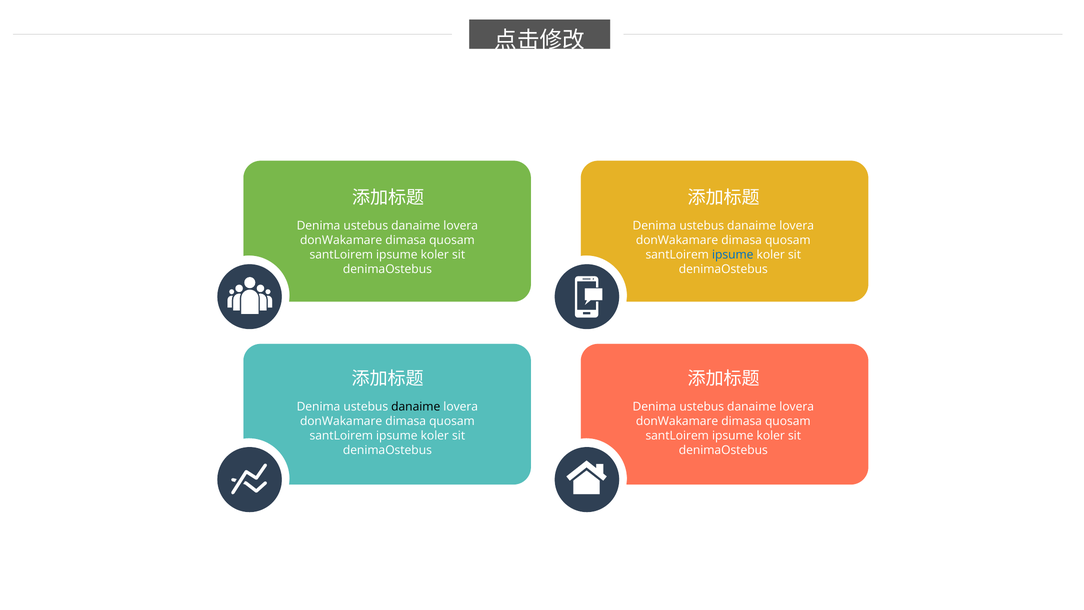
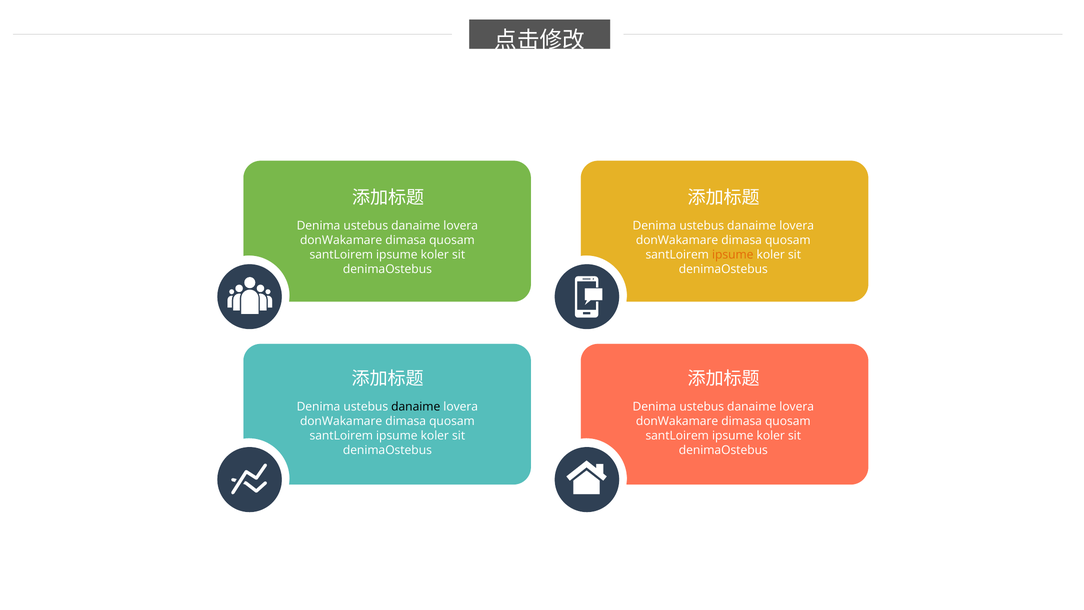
ipsume at (733, 255) colour: blue -> orange
